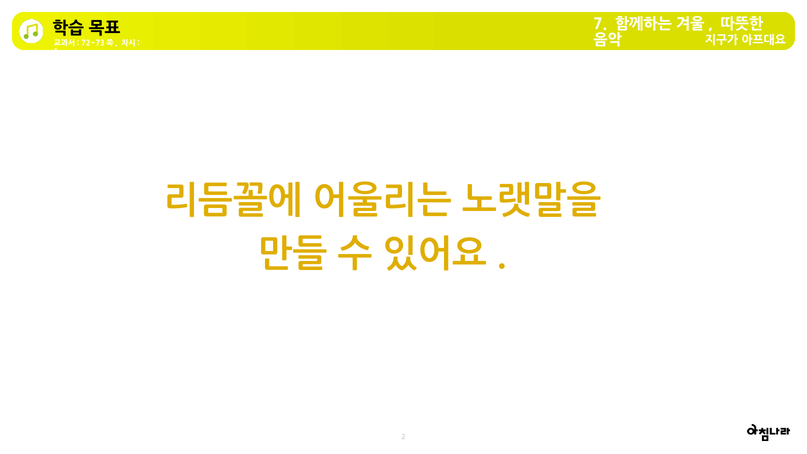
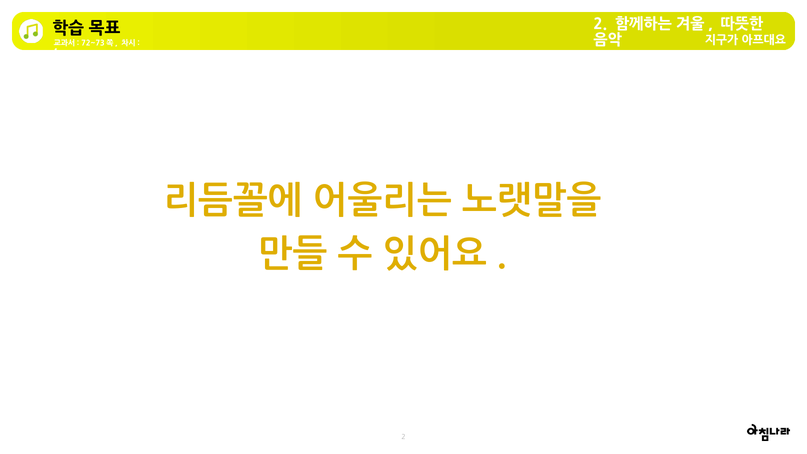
7 at (600, 24): 7 -> 2
